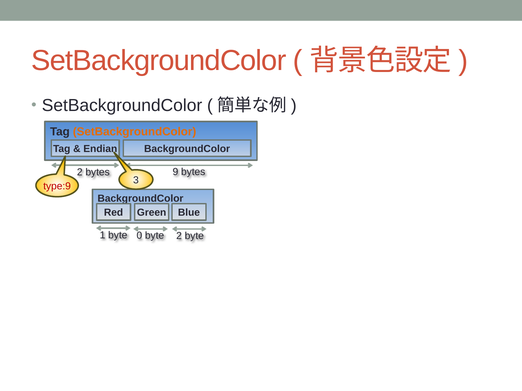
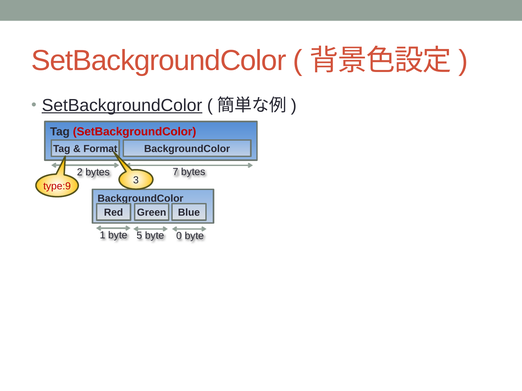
SetBackgroundColor at (122, 106) underline: none -> present
SetBackgroundColor at (135, 132) colour: orange -> red
Endian: Endian -> Format
9: 9 -> 7
0: 0 -> 5
byte 2: 2 -> 0
